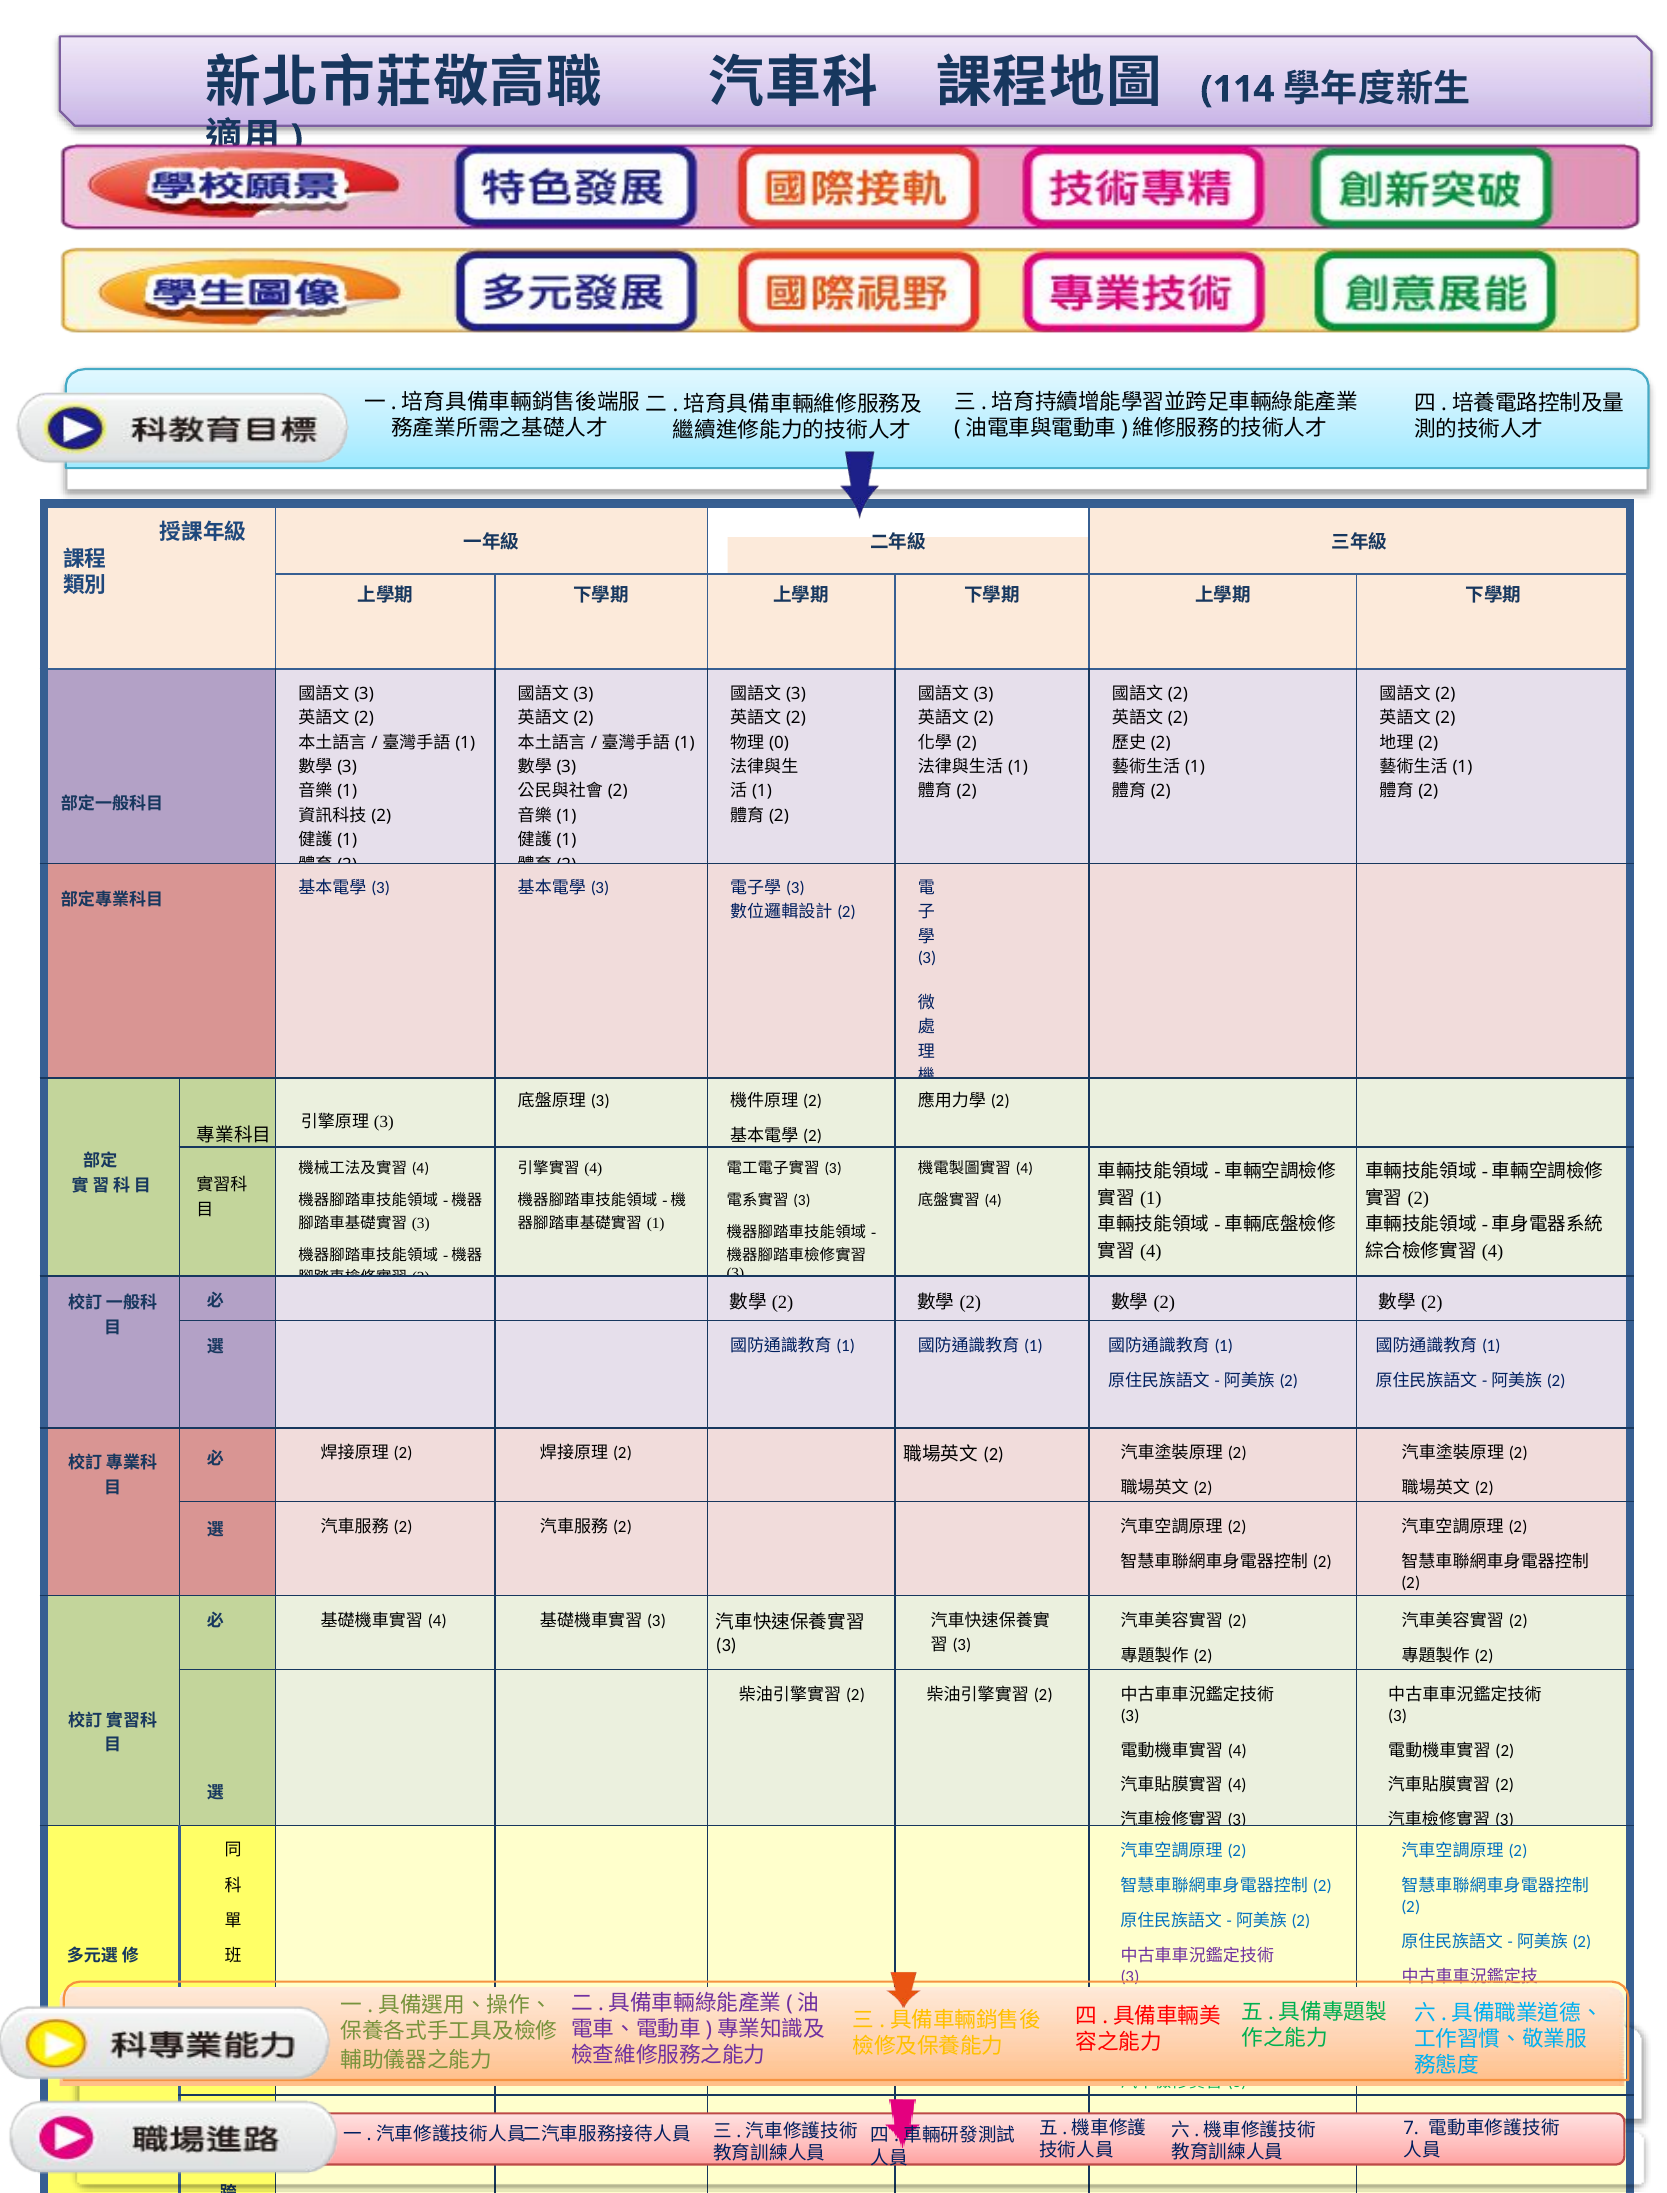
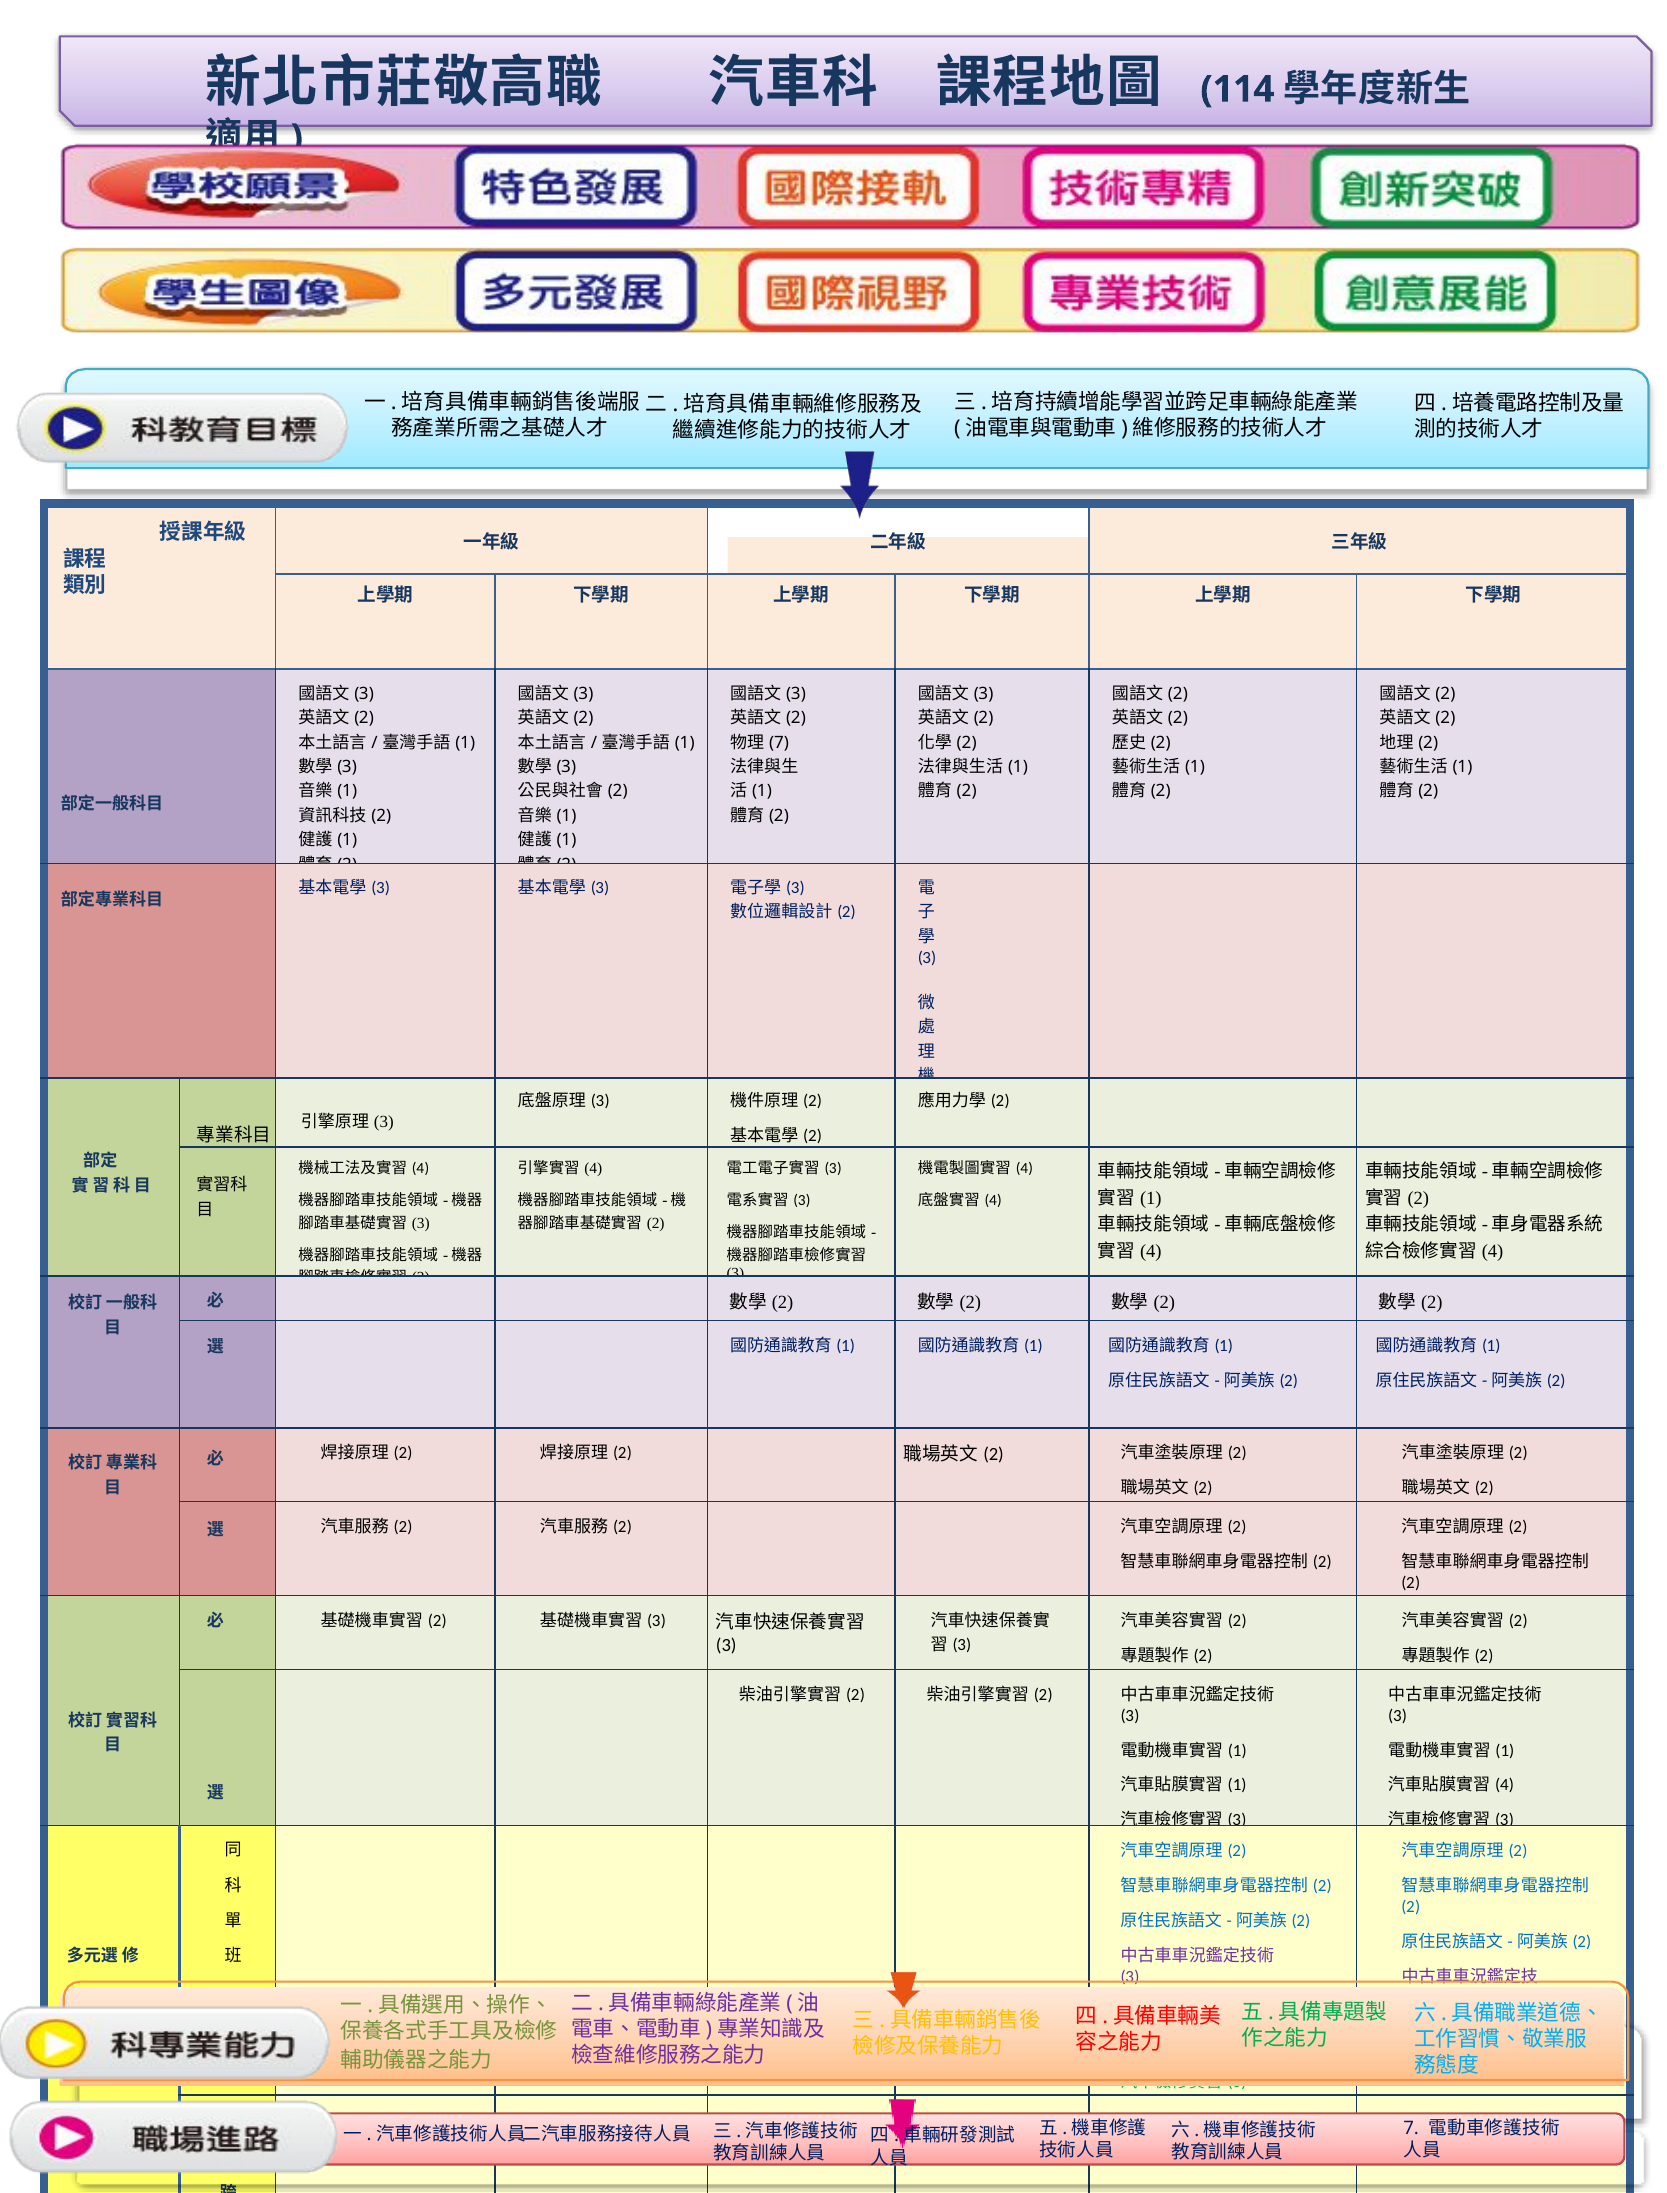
0 at (779, 742): 0 -> 7
1 at (656, 1223): 1 -> 2
4 at (437, 1621): 4 -> 2
4 at (1237, 1750): 4 -> 1
2 at (1505, 1750): 2 -> 1
4 at (1237, 1785): 4 -> 1
2 at (1505, 1785): 2 -> 4
